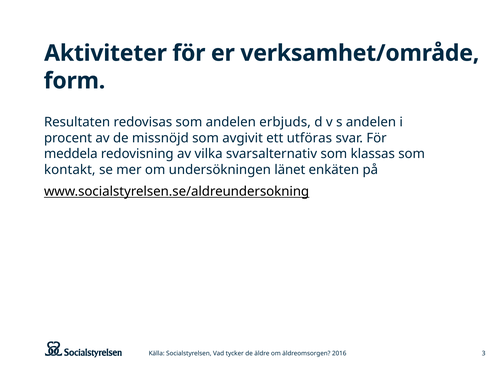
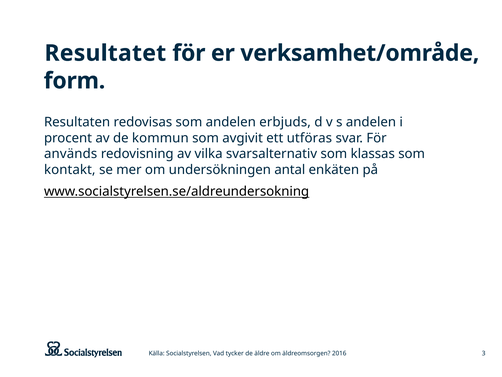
Aktiviteter: Aktiviteter -> Resultatet
missnöjd: missnöjd -> kommun
meddela: meddela -> används
länet: länet -> antal
